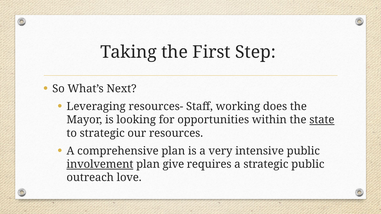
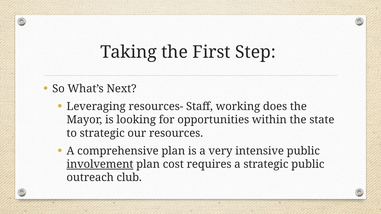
state underline: present -> none
give: give -> cost
love: love -> club
